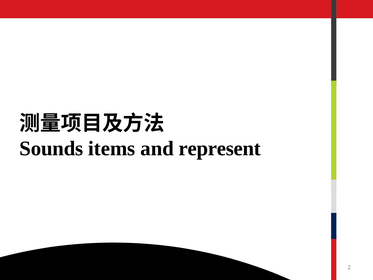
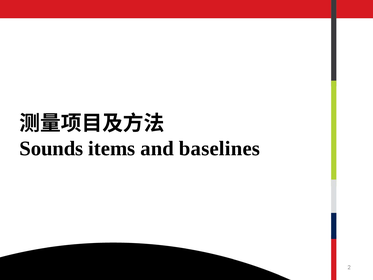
represent: represent -> baselines
